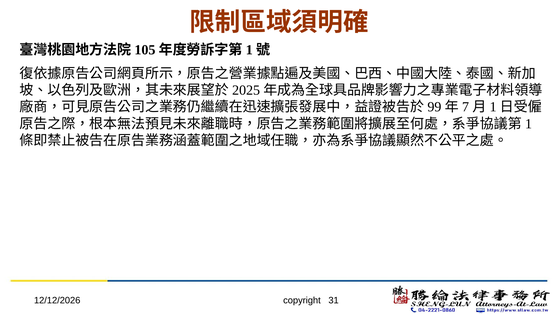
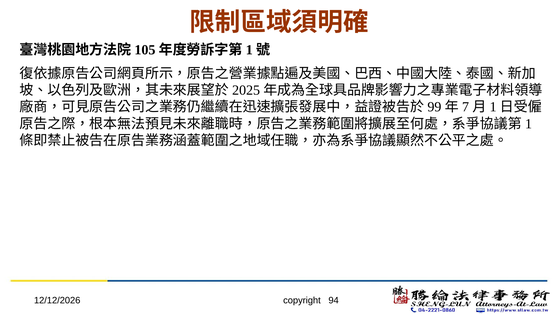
31: 31 -> 94
